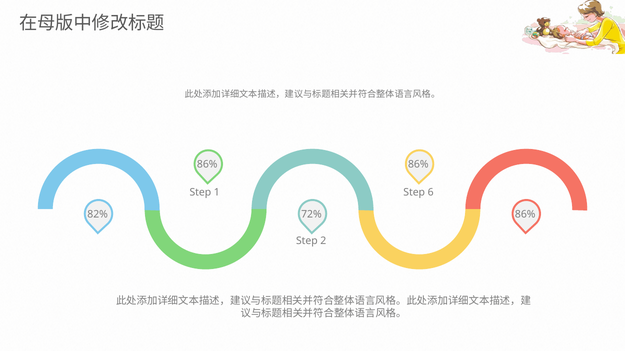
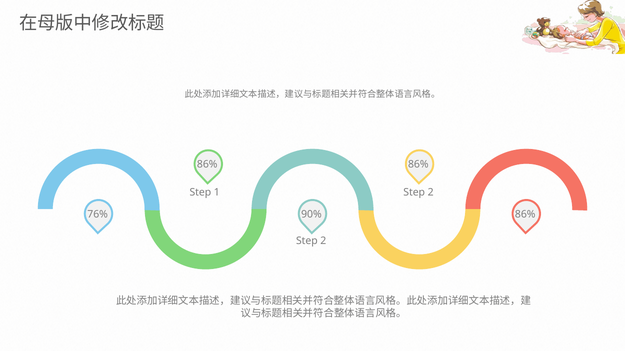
1 Step 6: 6 -> 2
82%: 82% -> 76%
72%: 72% -> 90%
